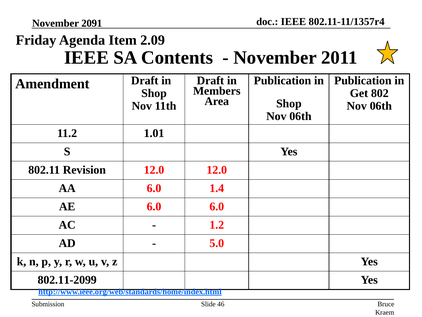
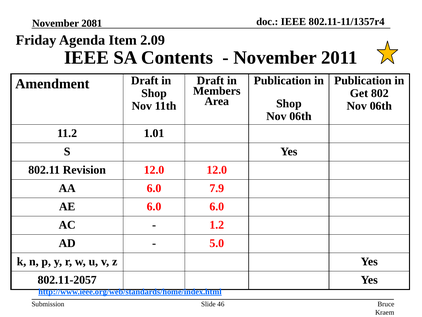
2091: 2091 -> 2081
1.4: 1.4 -> 7.9
802.11-2099: 802.11-2099 -> 802.11-2057
